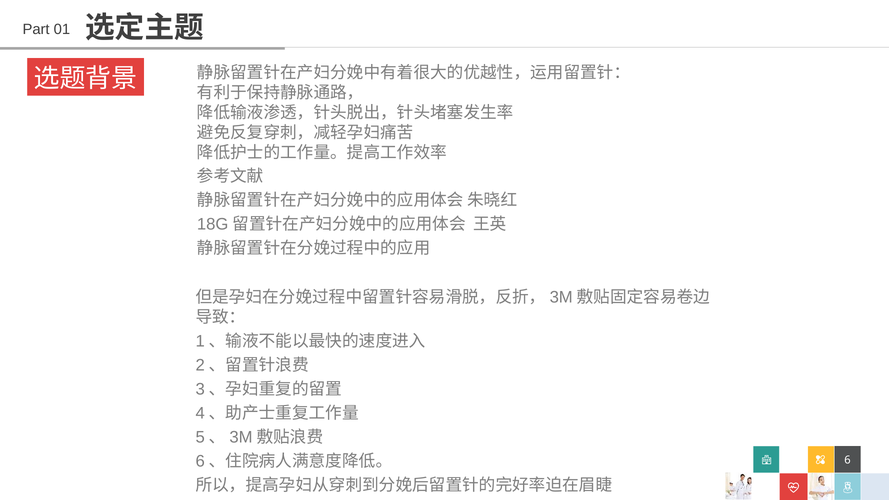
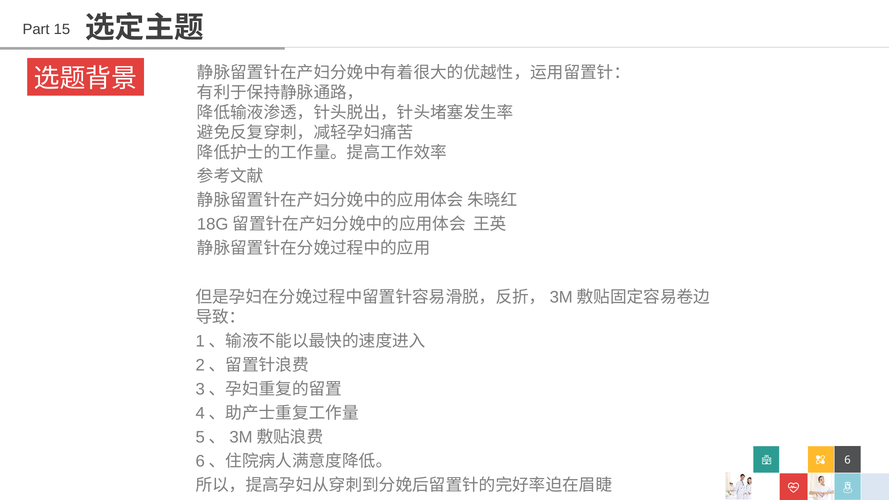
01: 01 -> 15
